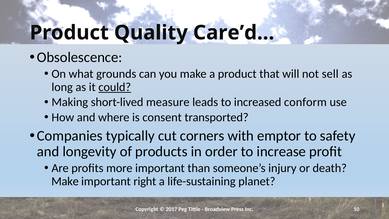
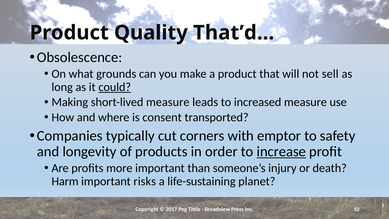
Care’d…: Care’d… -> That’d…
increased conform: conform -> measure
increase underline: none -> present
Make at (65, 181): Make -> Harm
right: right -> risks
